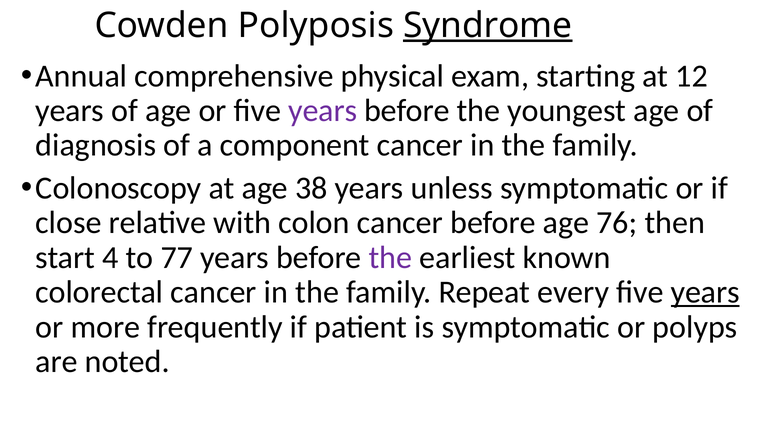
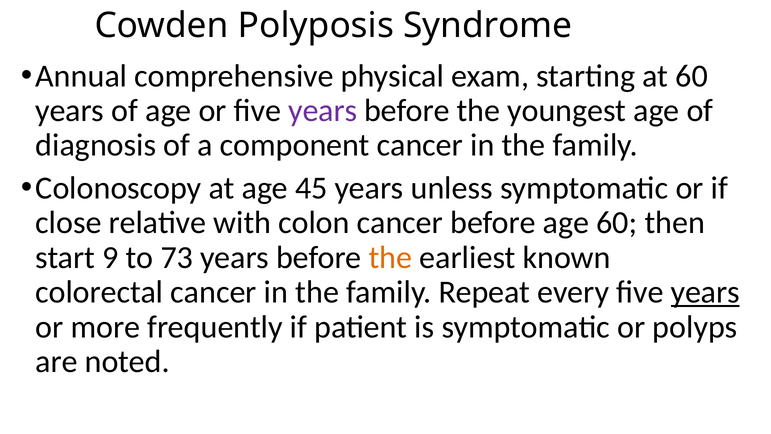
Syndrome underline: present -> none
at 12: 12 -> 60
38: 38 -> 45
age 76: 76 -> 60
4: 4 -> 9
77: 77 -> 73
the at (390, 257) colour: purple -> orange
